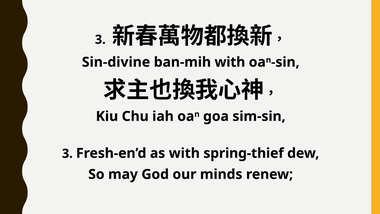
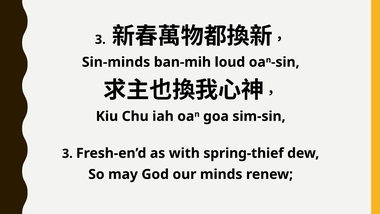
Sin-divine: Sin-divine -> Sin-minds
ban-mih with: with -> loud
